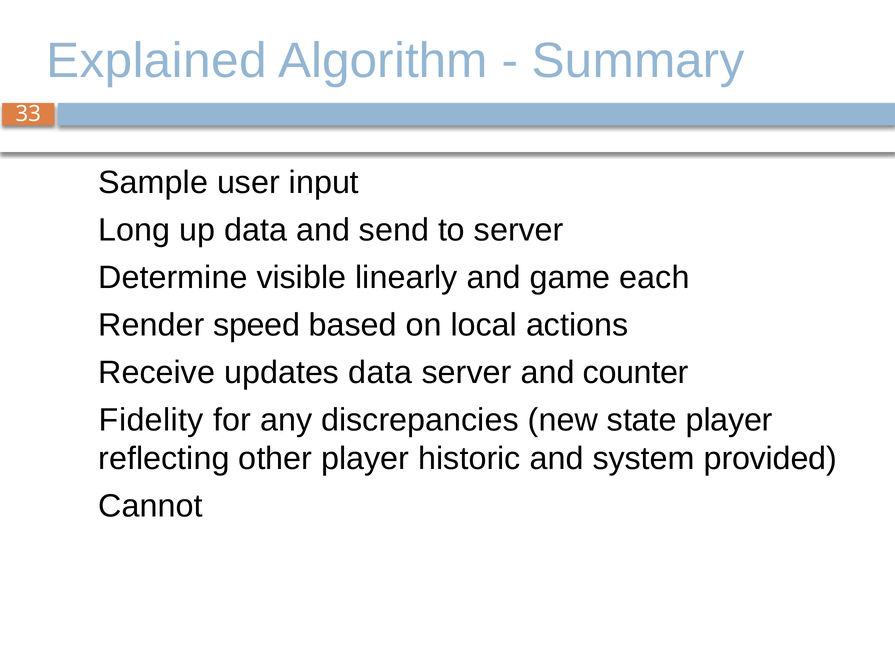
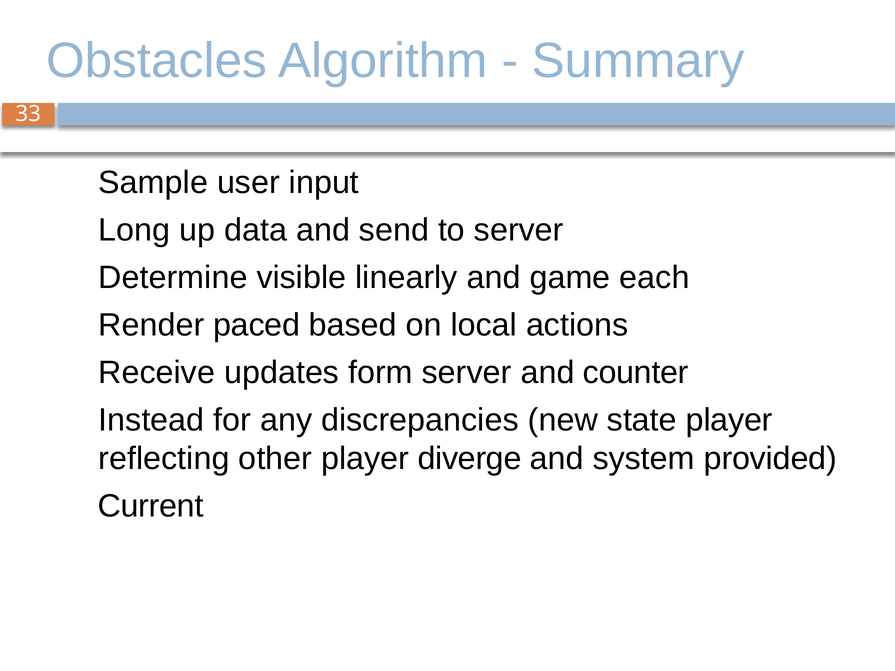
Explained: Explained -> Obstacles
speed: speed -> paced
updates data: data -> form
Fidelity: Fidelity -> Instead
historic: historic -> diverge
Cannot: Cannot -> Current
